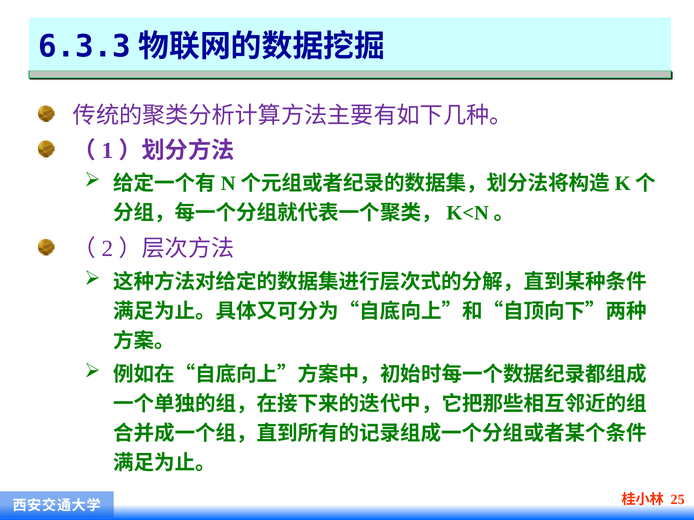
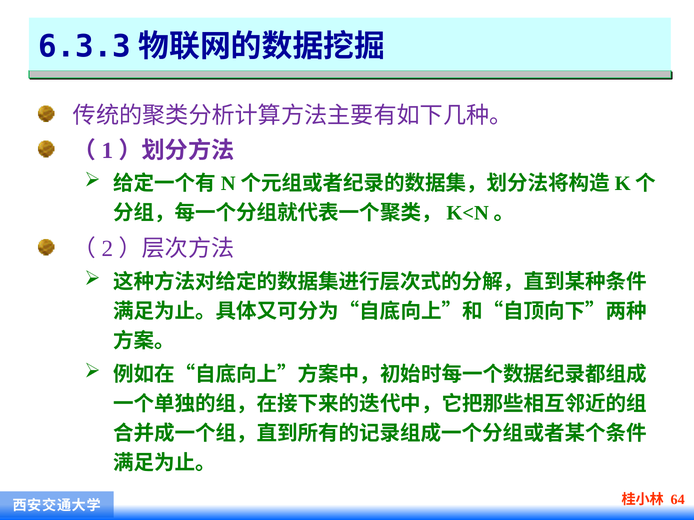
25: 25 -> 64
